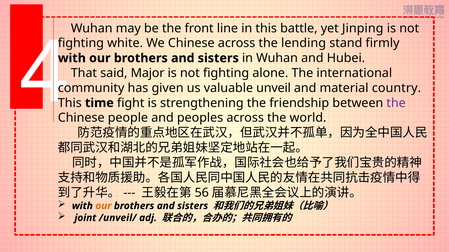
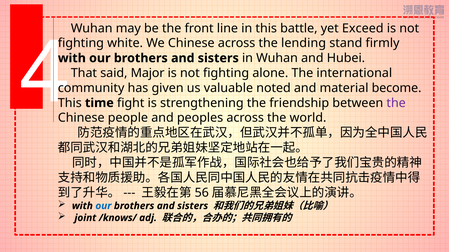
Jinping: Jinping -> Exceed
unveil: unveil -> noted
country: country -> become
our at (103, 206) colour: orange -> blue
/unveil/: /unveil/ -> /knows/
